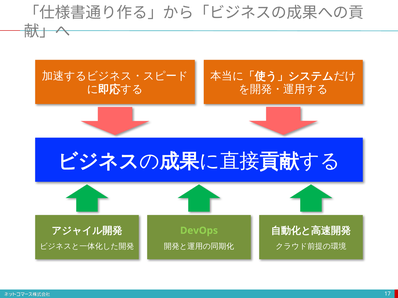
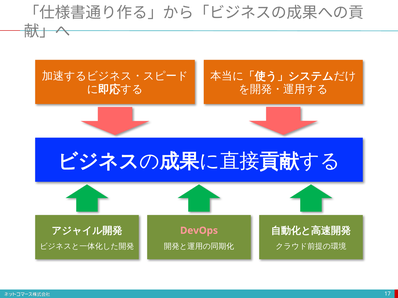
DevOps colour: light green -> pink
